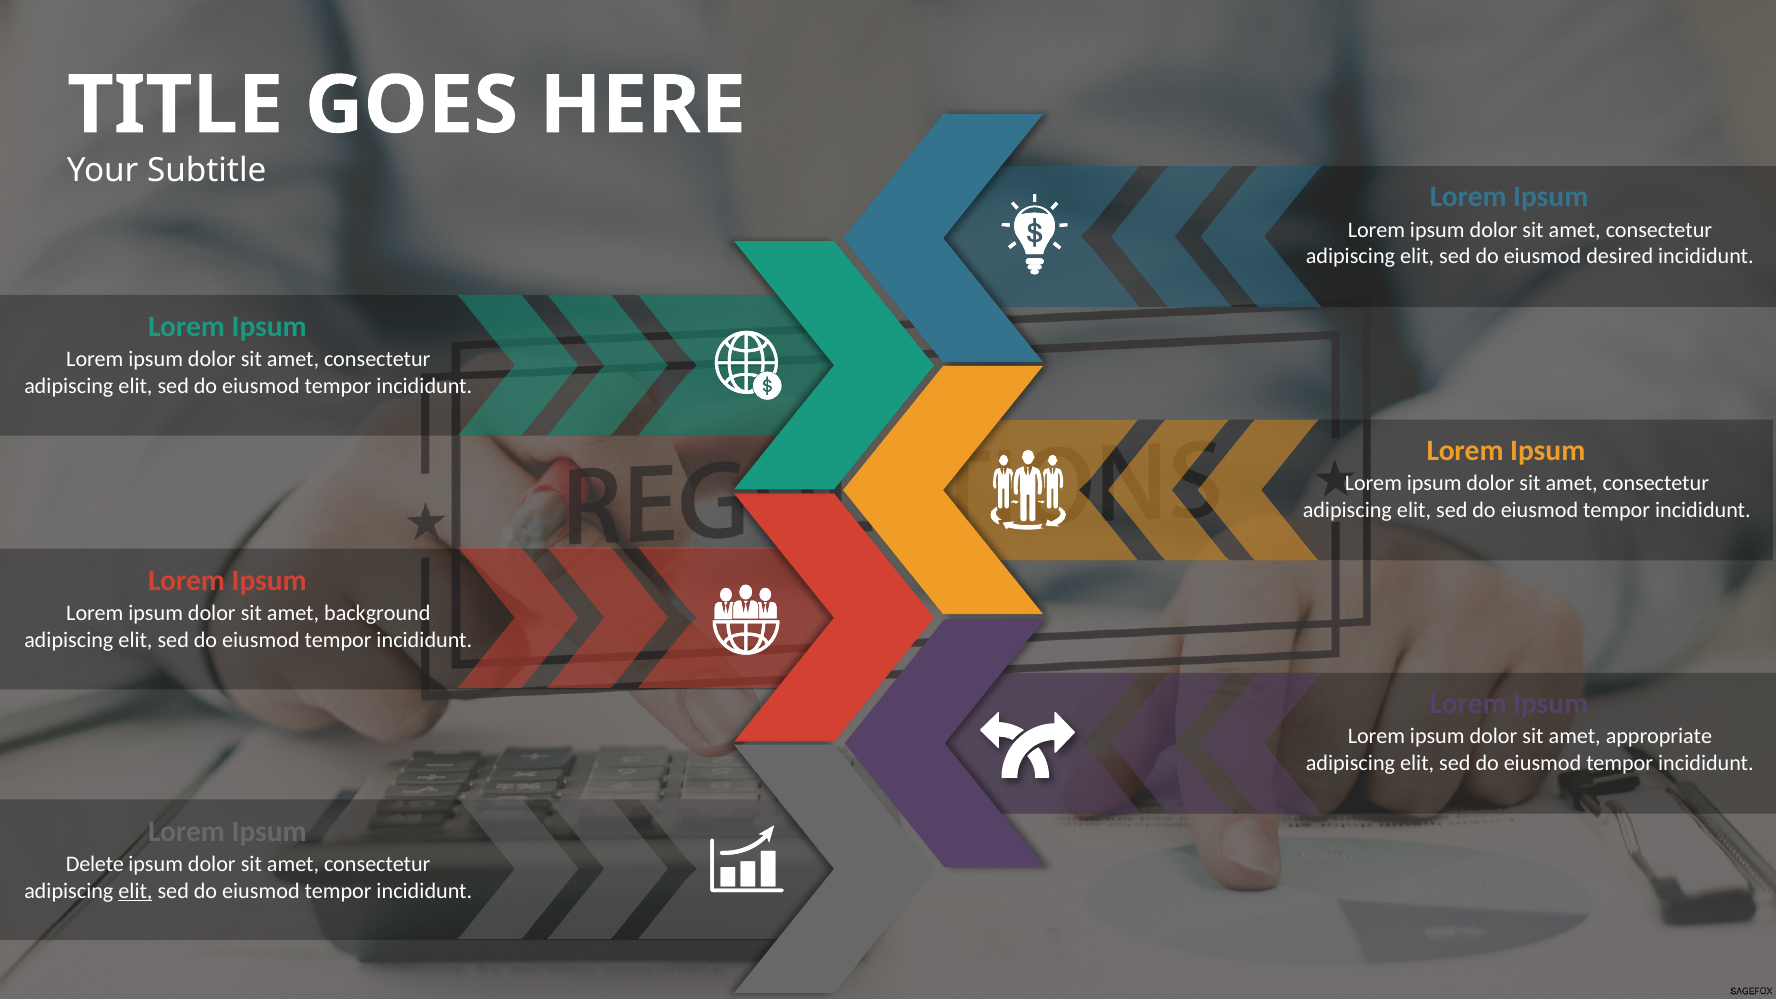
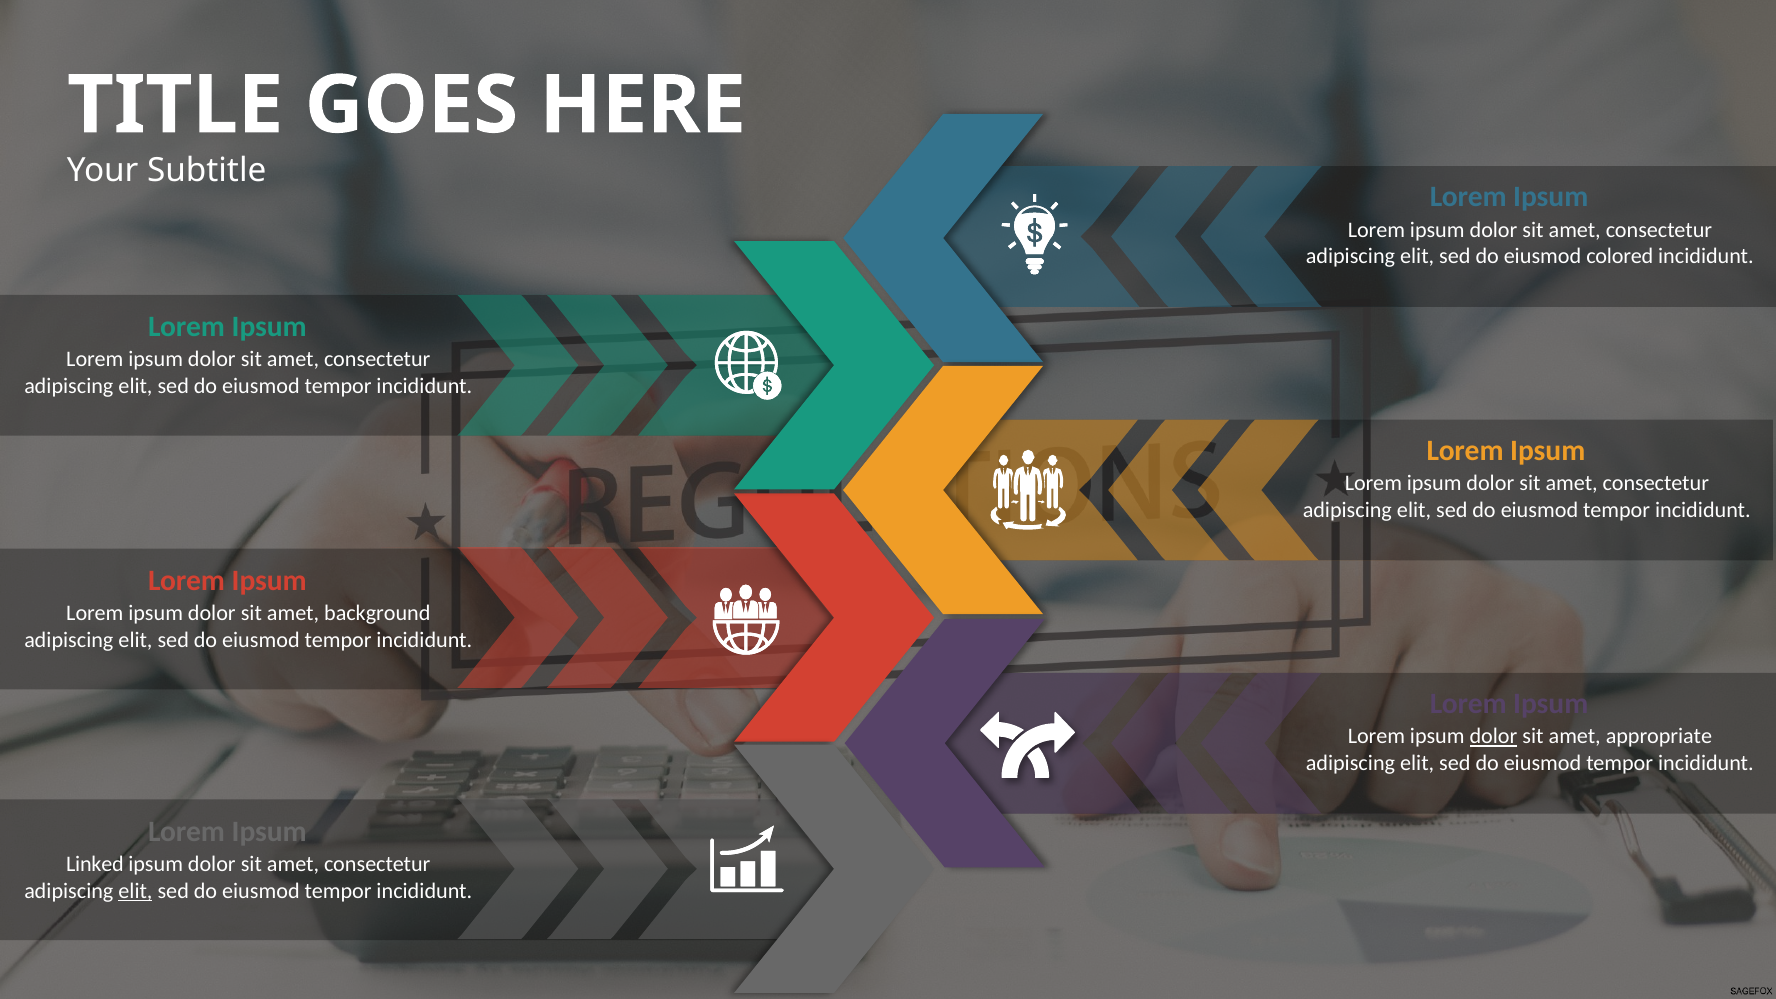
desired: desired -> colored
dolor at (1493, 736) underline: none -> present
Delete: Delete -> Linked
